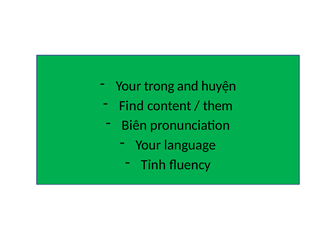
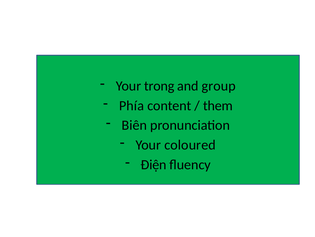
huyện: huyện -> group
Find: Find -> Phía
language: language -> coloured
Tỉnh: Tỉnh -> Điện
